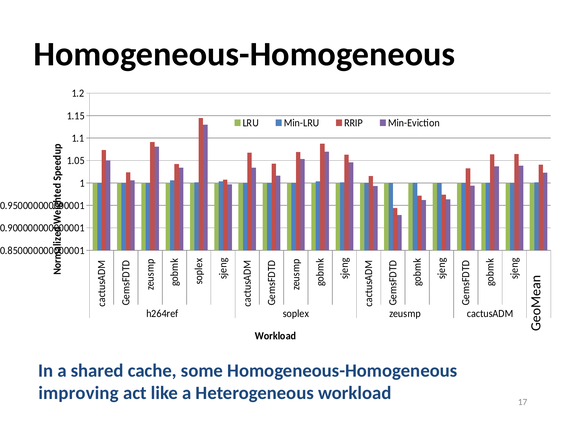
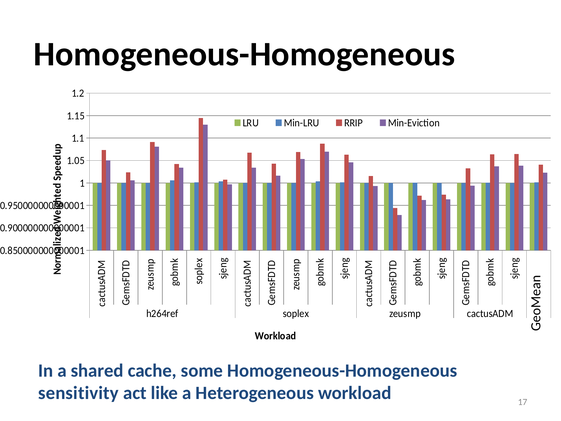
improving: improving -> sensitivity
